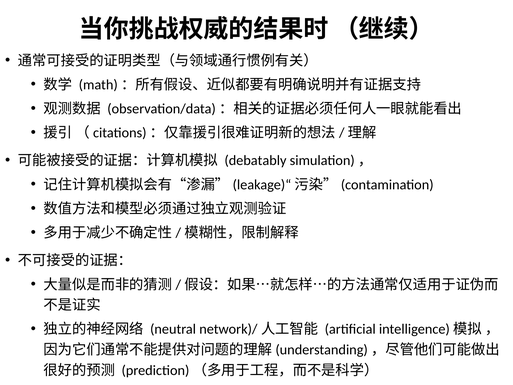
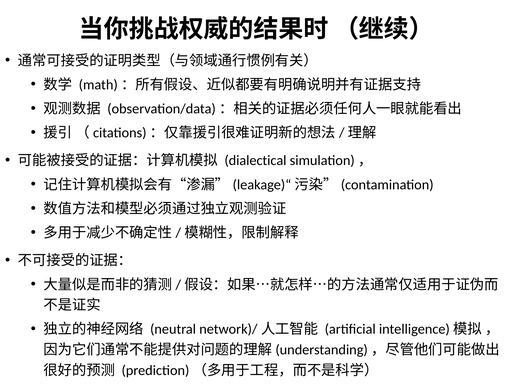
debatably: debatably -> dialectical
